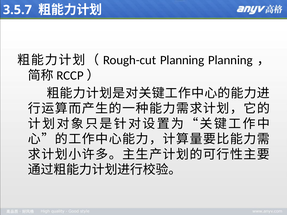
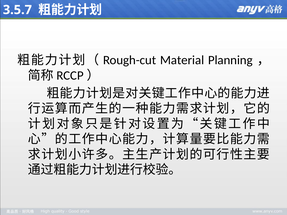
Planning at (182, 60): Planning -> Material
